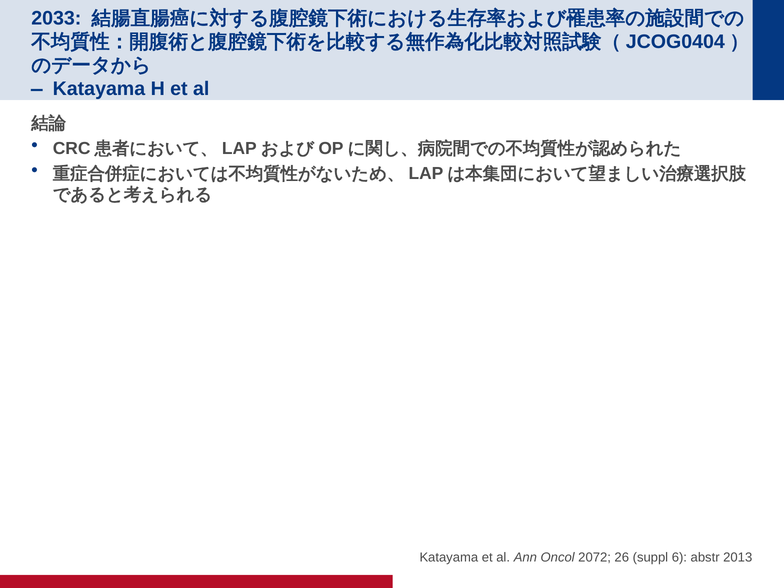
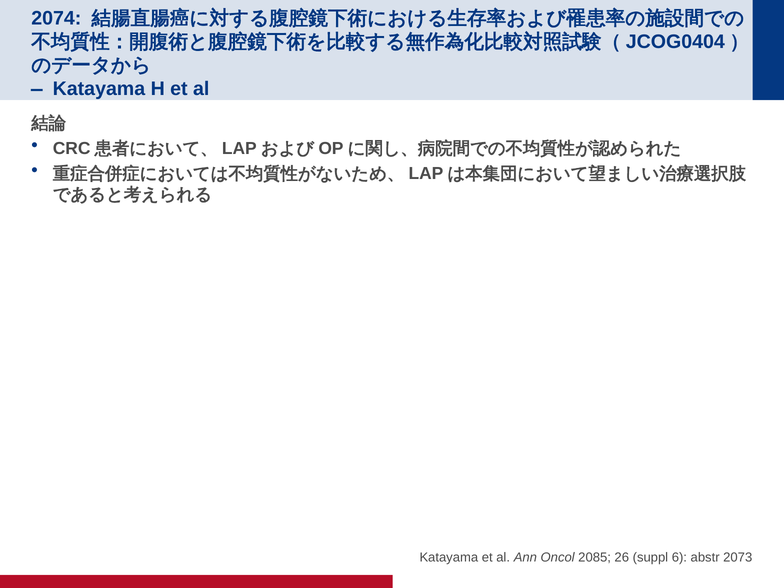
2033: 2033 -> 2074
2072: 2072 -> 2085
2013: 2013 -> 2073
